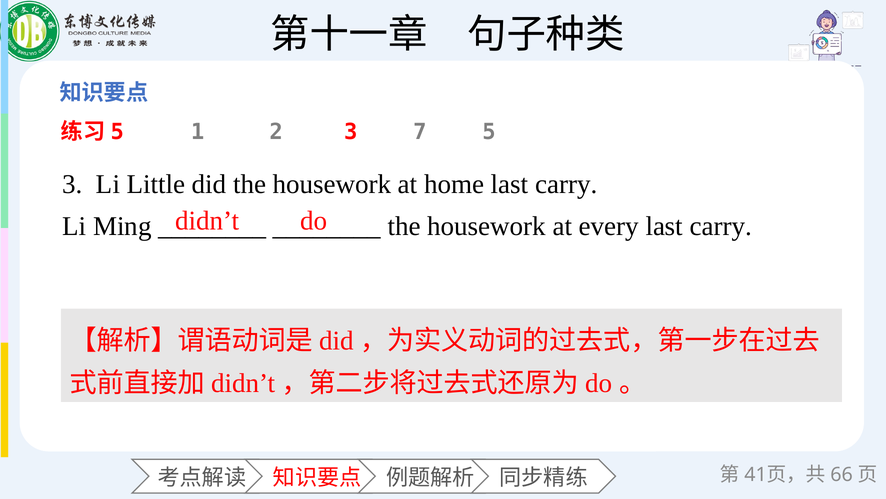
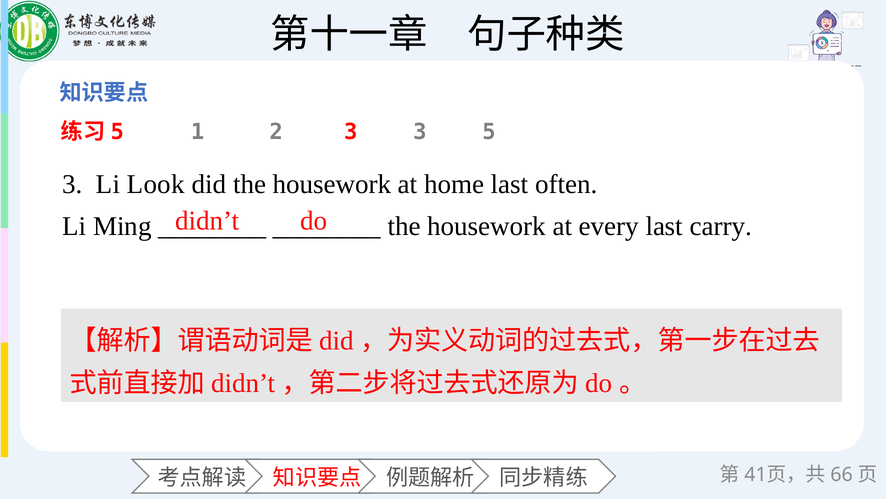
3 7: 7 -> 3
Little: Little -> Look
home last carry: carry -> often
